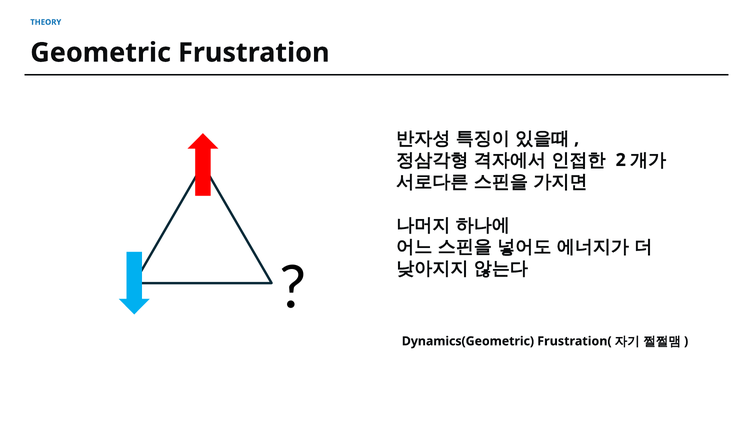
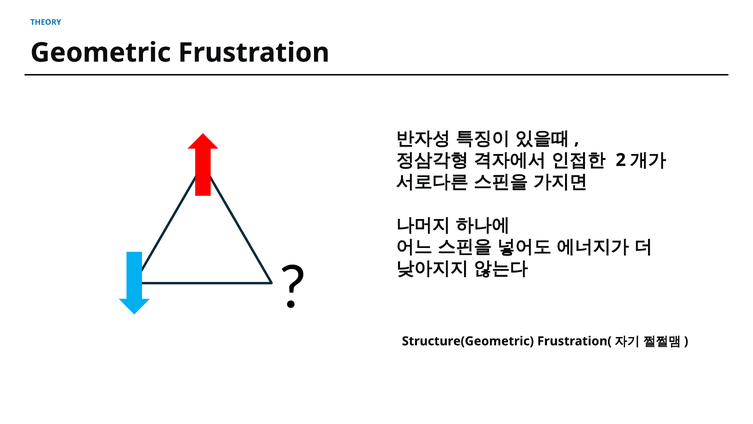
Dynamics(Geometric: Dynamics(Geometric -> Structure(Geometric
